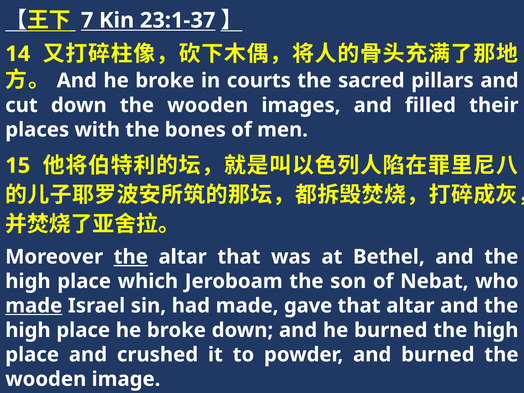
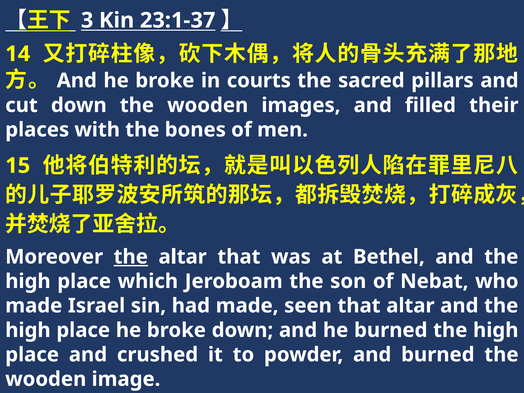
7: 7 -> 3
made at (34, 306) underline: present -> none
gave: gave -> seen
